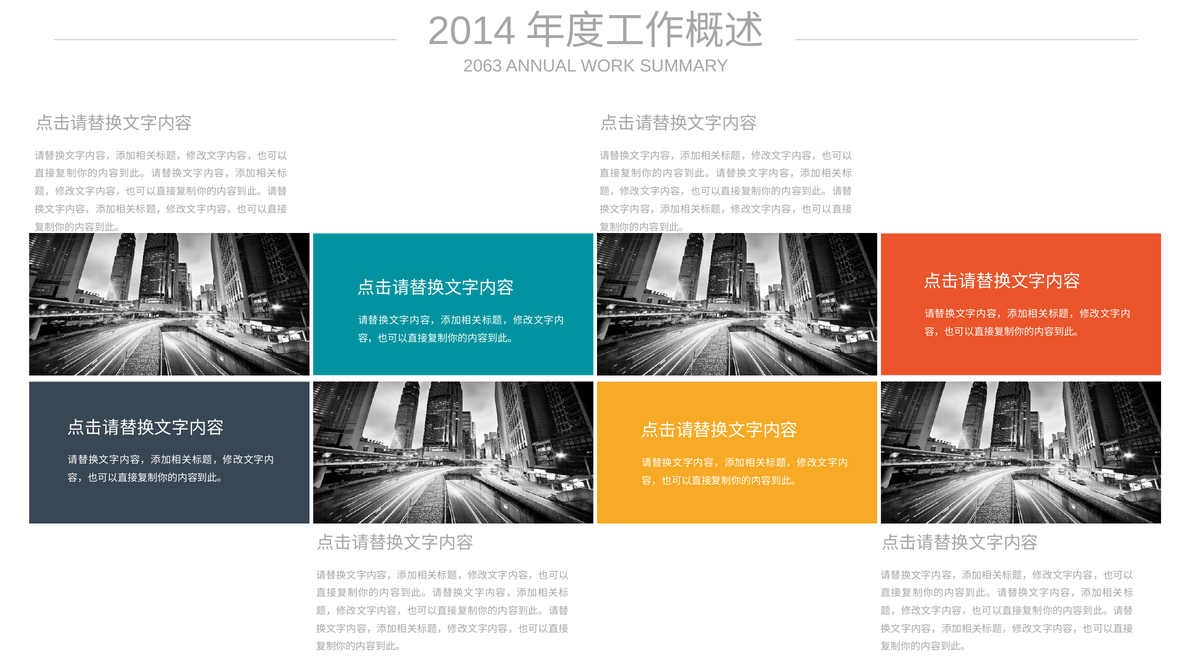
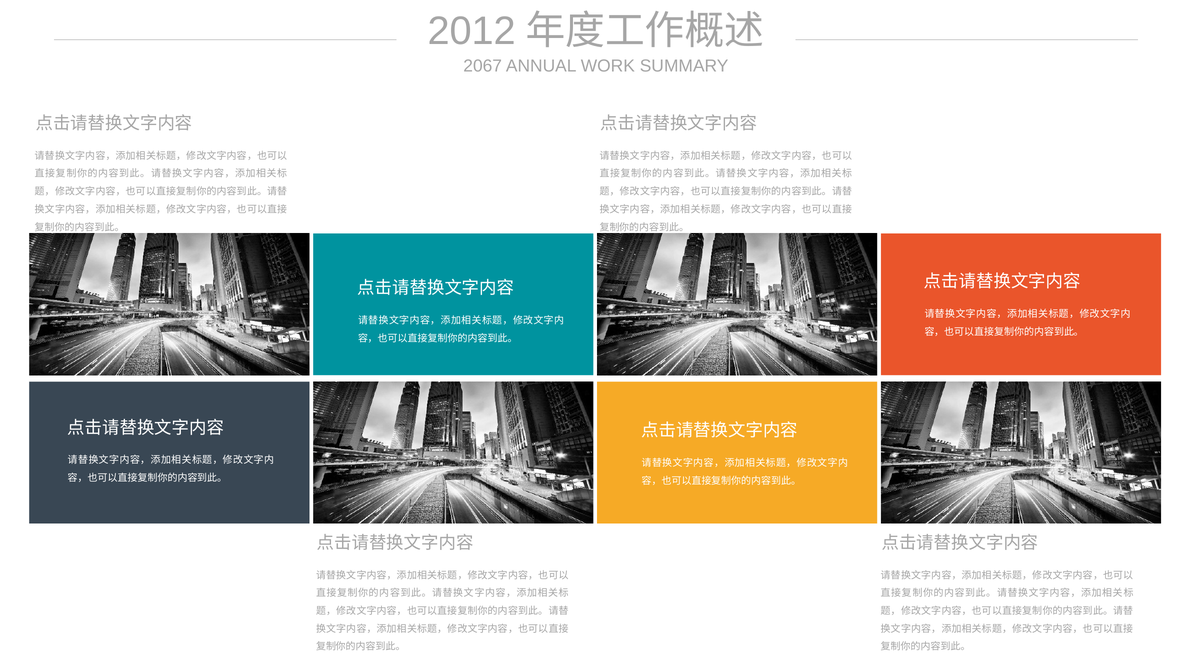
2014: 2014 -> 2012
2063: 2063 -> 2067
